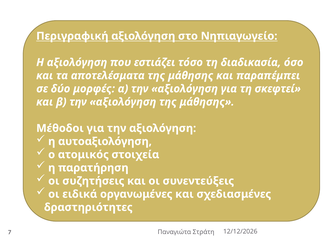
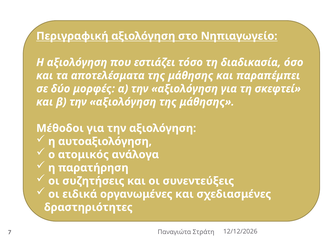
στοιχεία: στοιχεία -> ανάλογα
